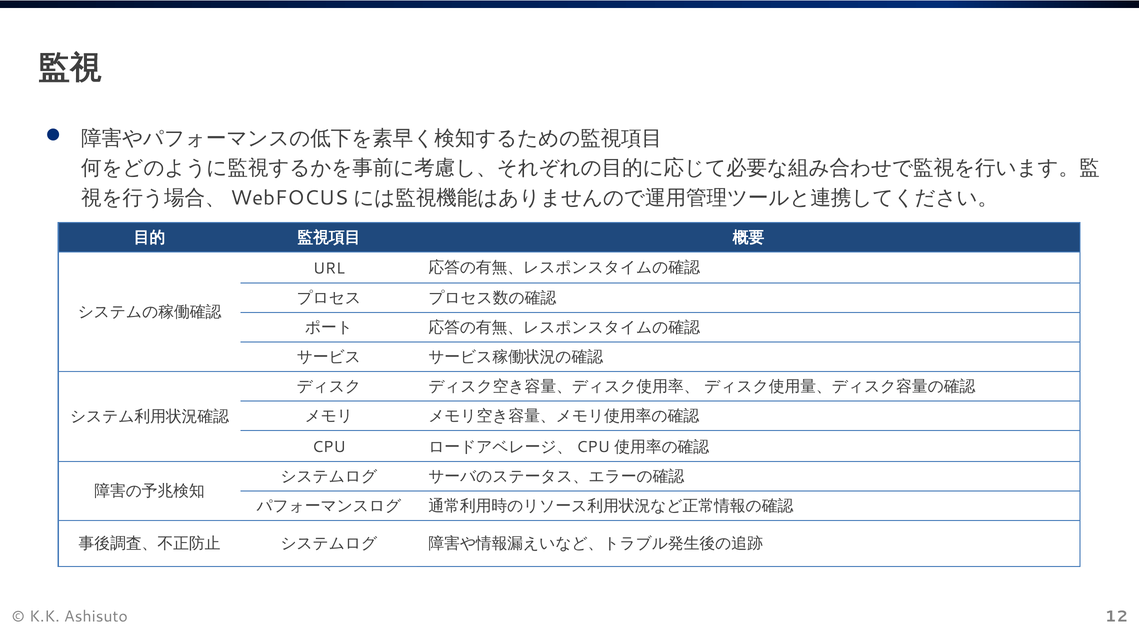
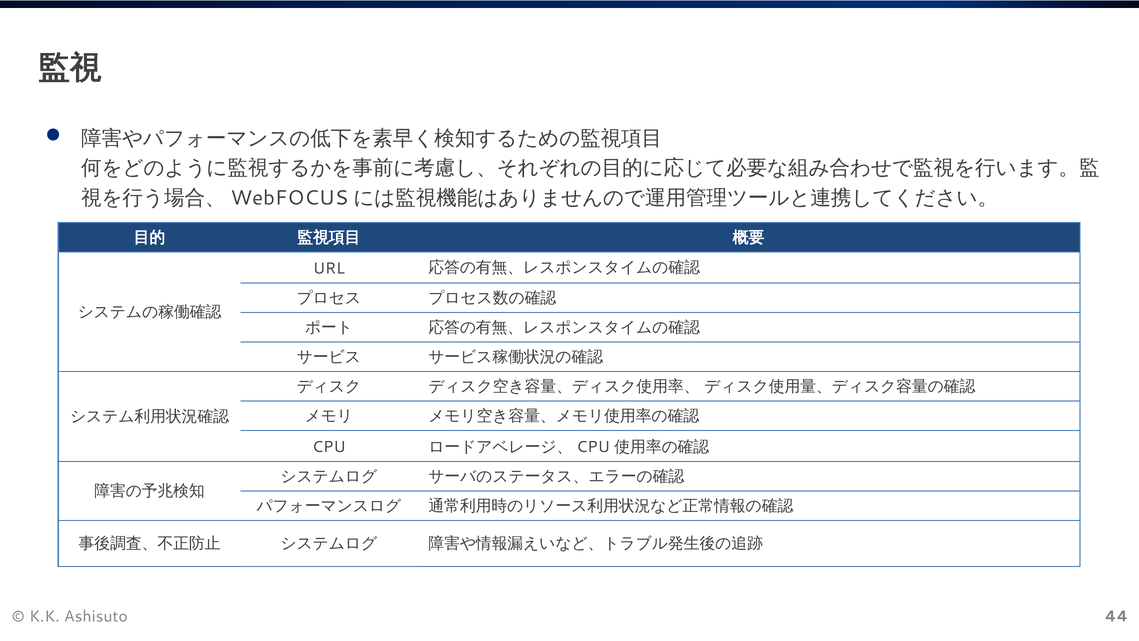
12: 12 -> 44
